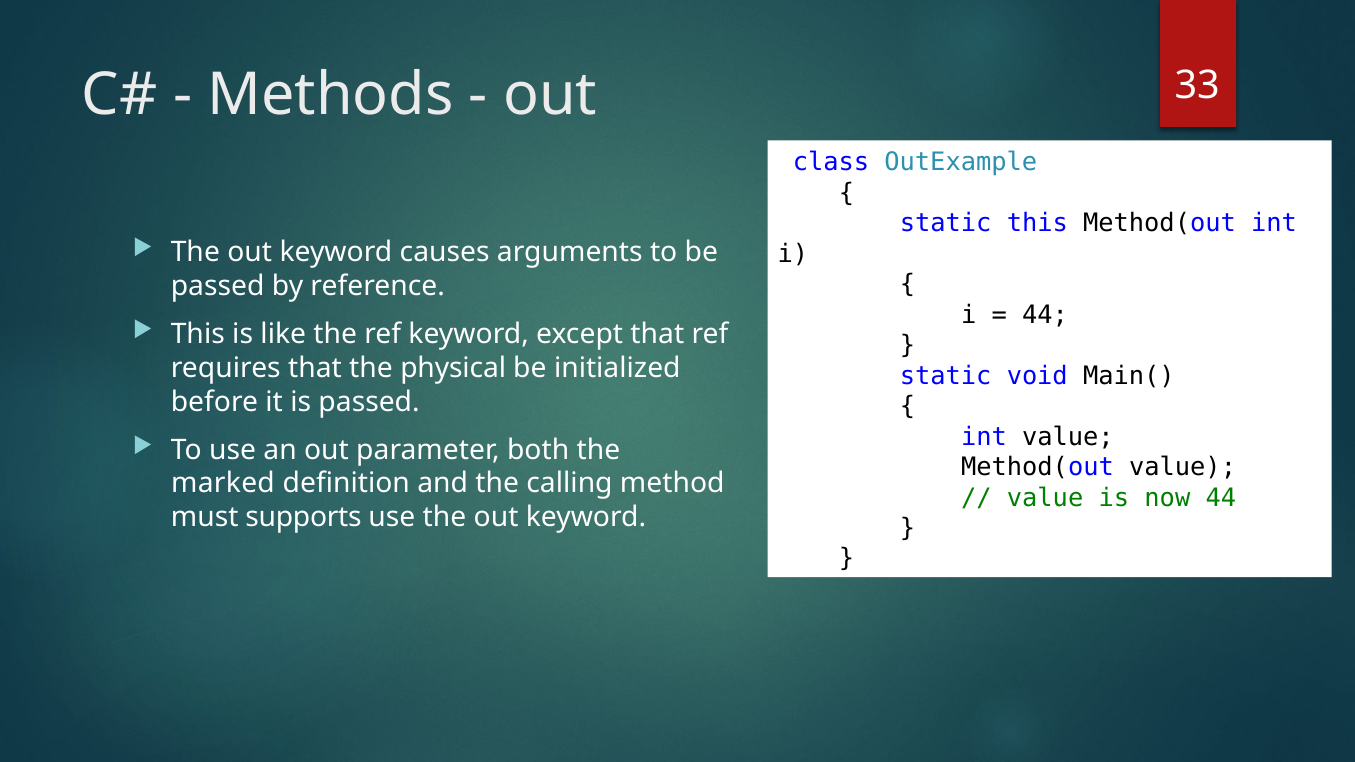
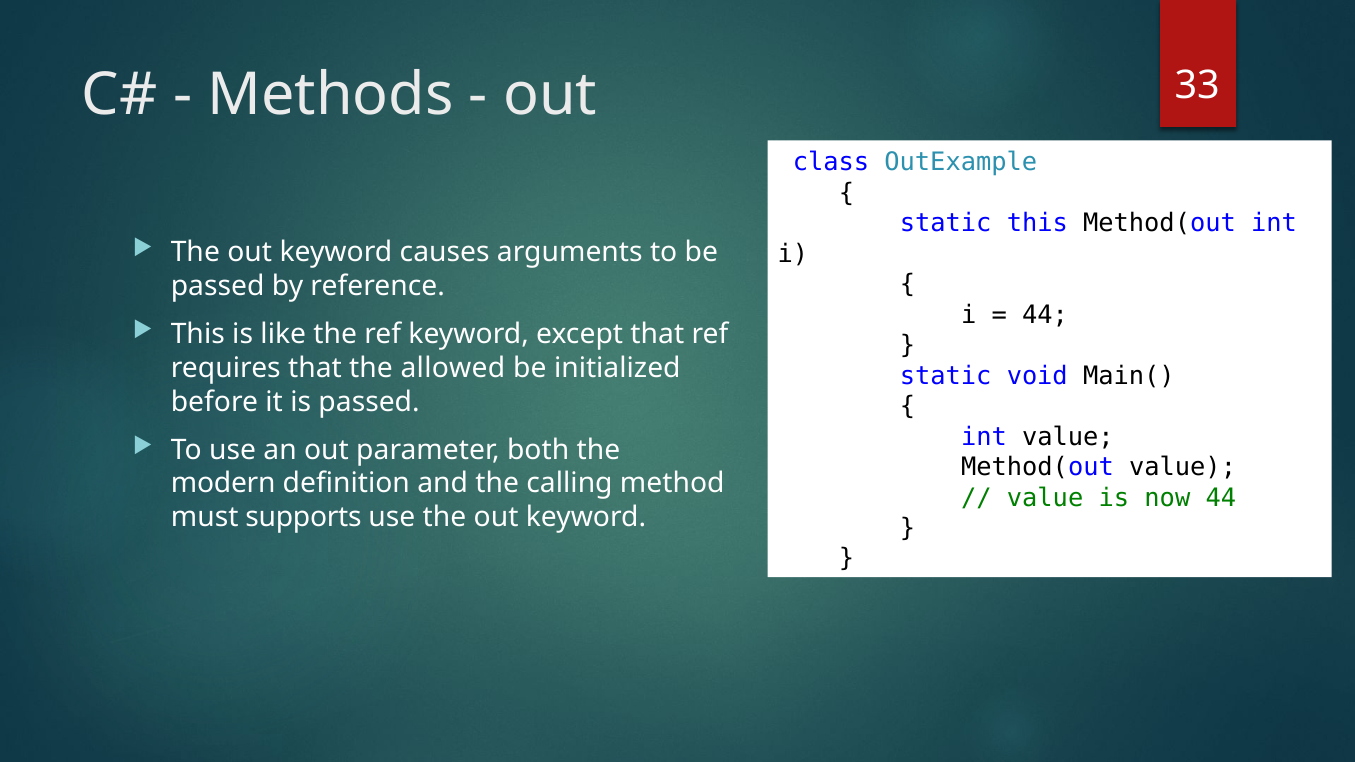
physical: physical -> allowed
marked: marked -> modern
